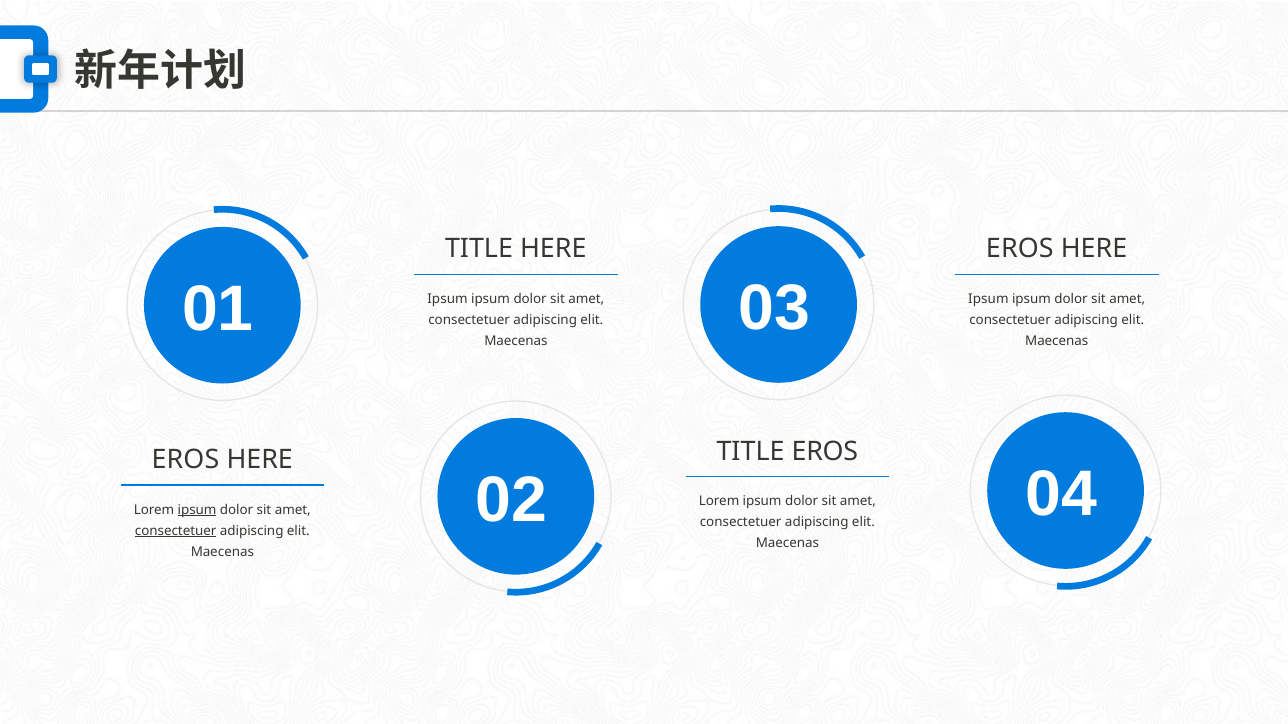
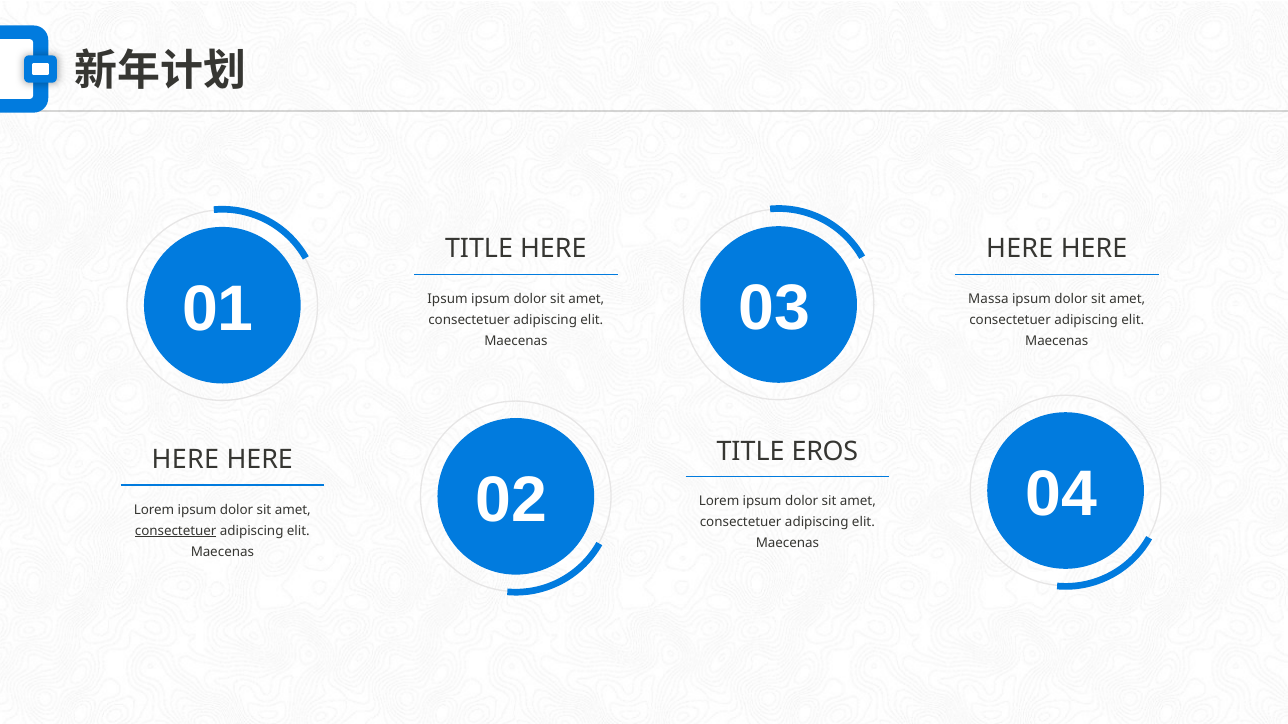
EROS at (1020, 249): EROS -> HERE
Ipsum at (988, 299): Ipsum -> Massa
EROS at (185, 460): EROS -> HERE
ipsum at (197, 510) underline: present -> none
